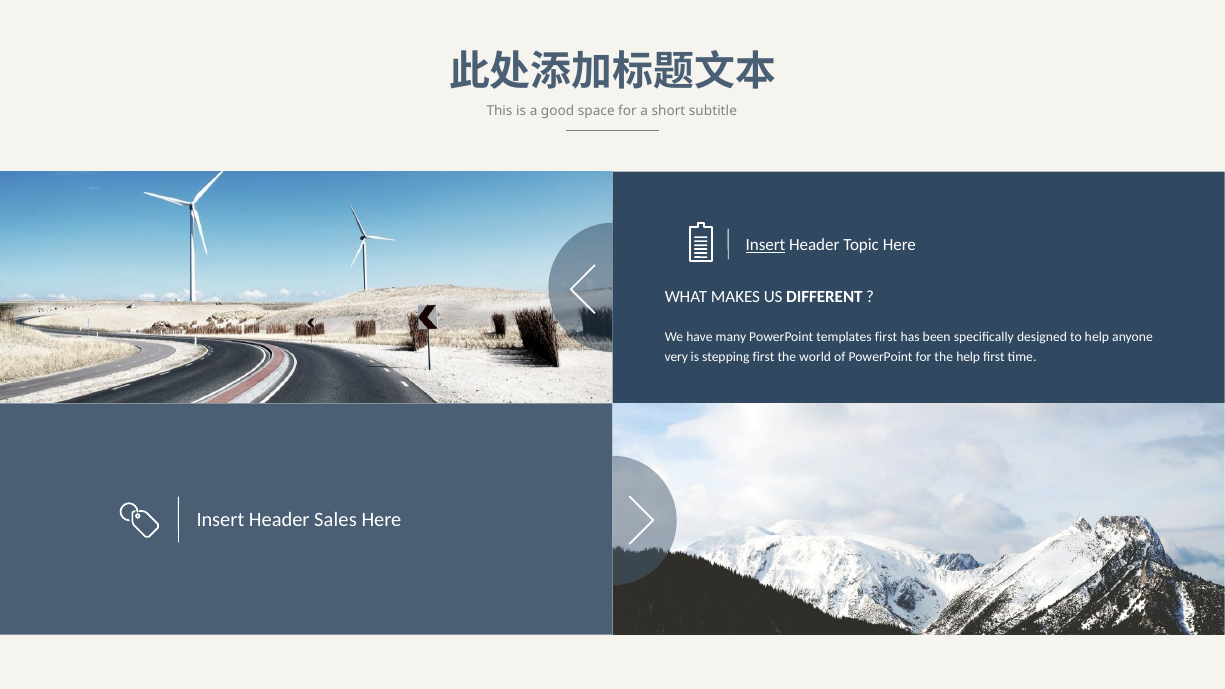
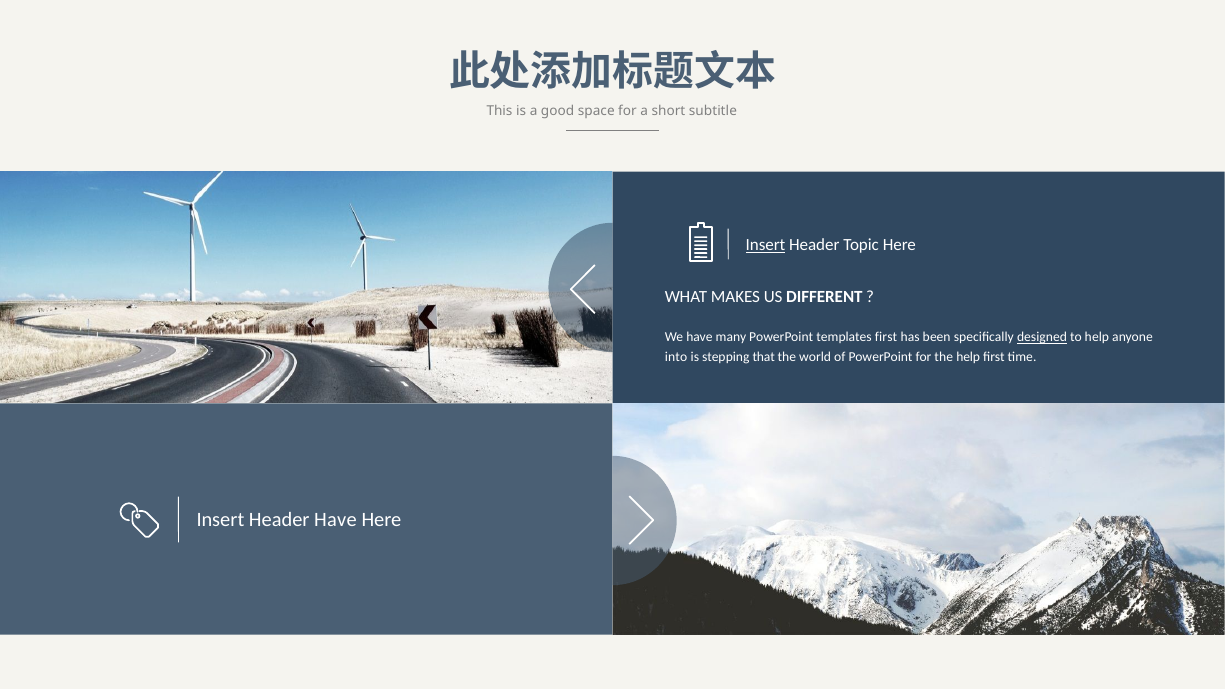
designed underline: none -> present
very: very -> into
stepping first: first -> that
Header Sales: Sales -> Have
